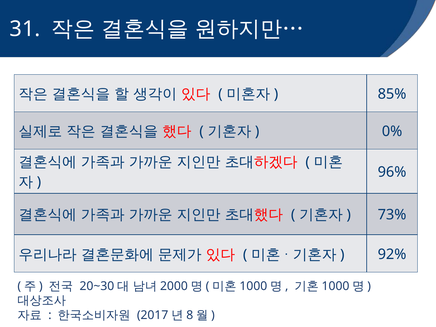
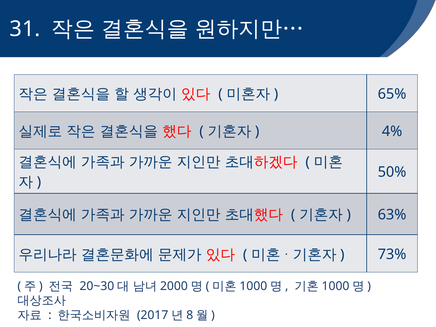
85%: 85% -> 65%
0%: 0% -> 4%
96%: 96% -> 50%
73%: 73% -> 63%
92%: 92% -> 73%
